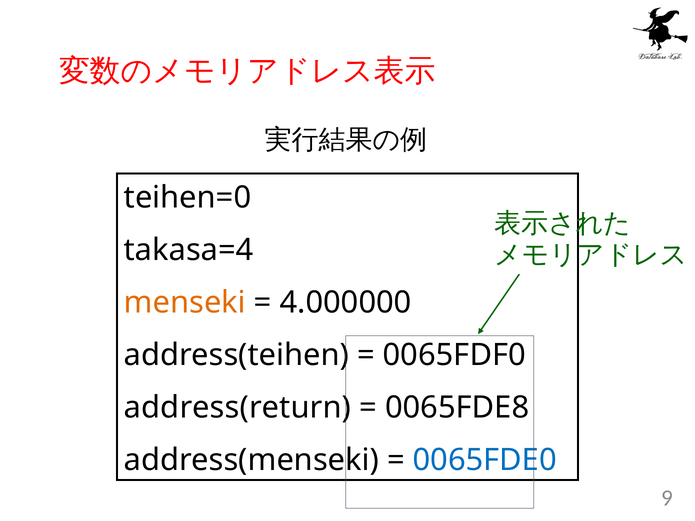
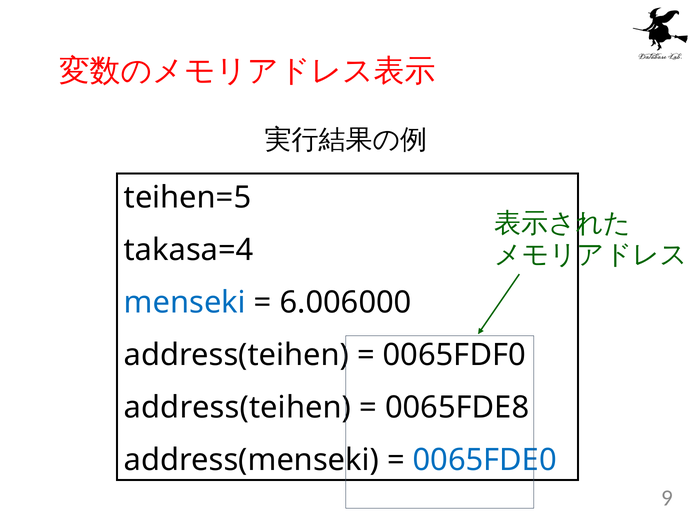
teihen=0: teihen=0 -> teihen=5
menseki colour: orange -> blue
4.000000: 4.000000 -> 6.006000
address(return at (238, 408): address(return -> address(teihen
